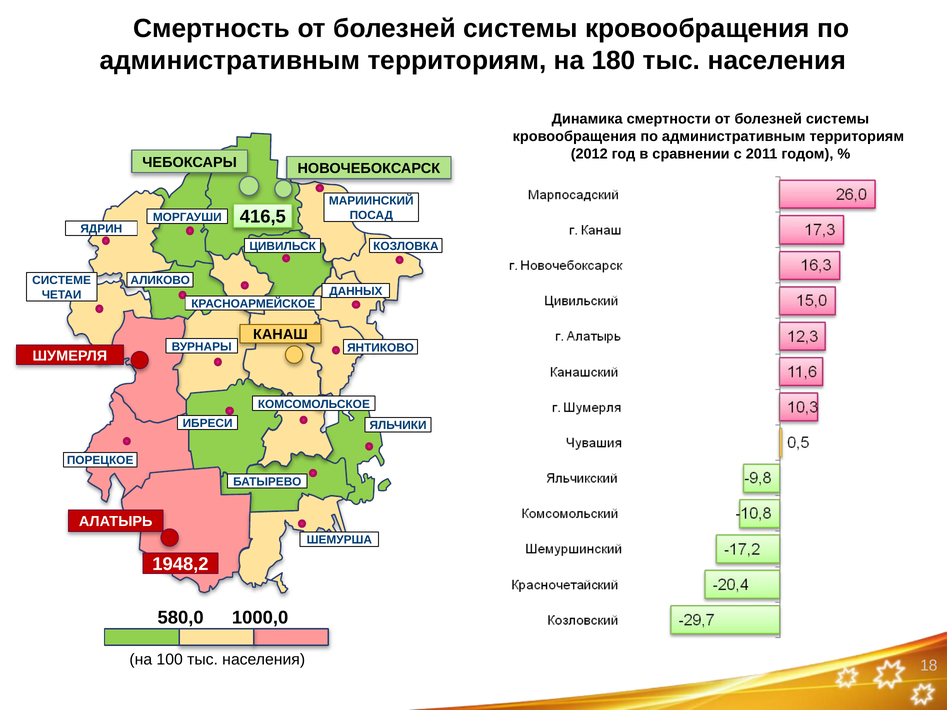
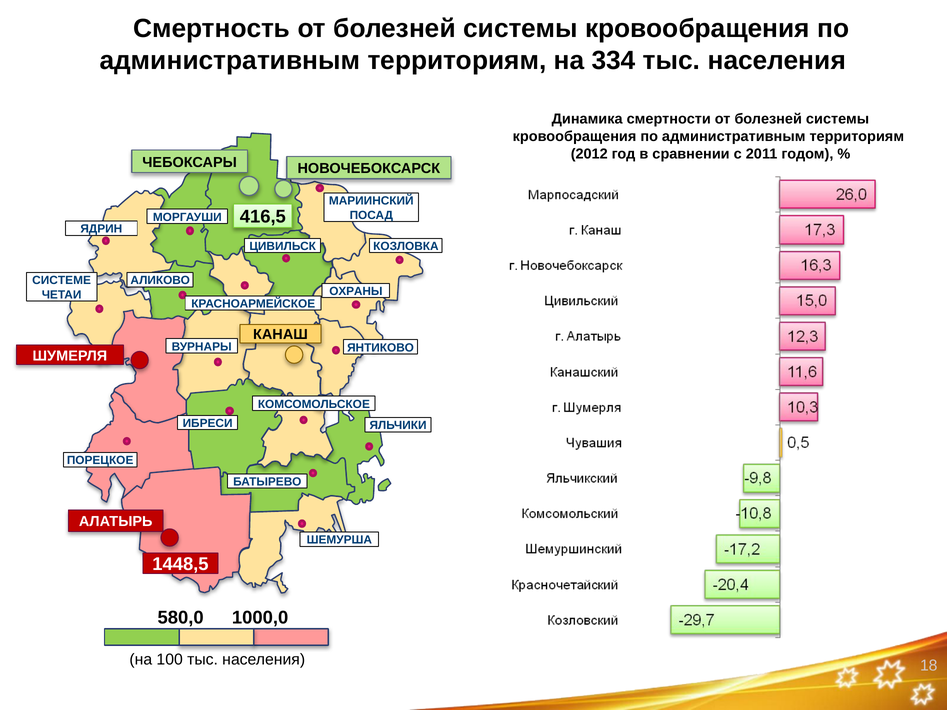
180: 180 -> 334
ДАННЫХ: ДАННЫХ -> ОХРАНЫ
1948,2: 1948,2 -> 1448,5
